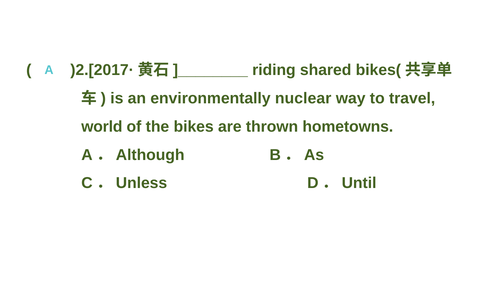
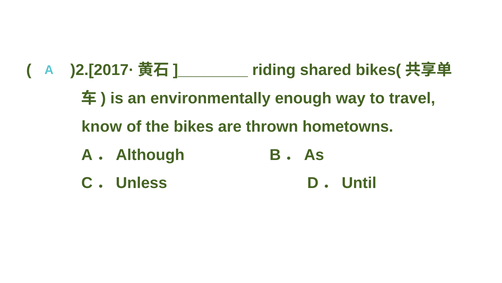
nuclear: nuclear -> enough
world: world -> know
